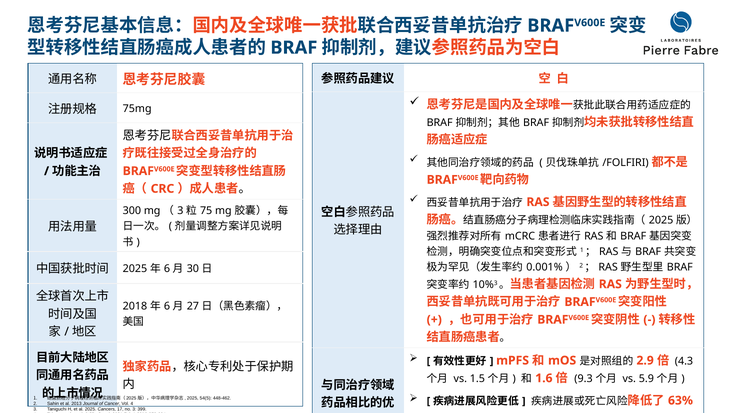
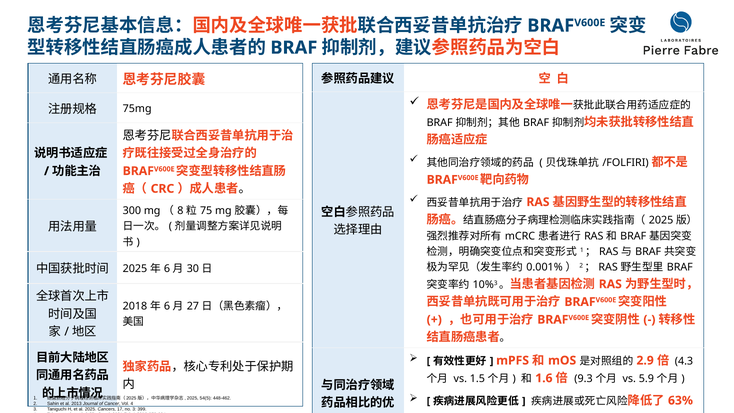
3 at (180, 211): 3 -> 8
